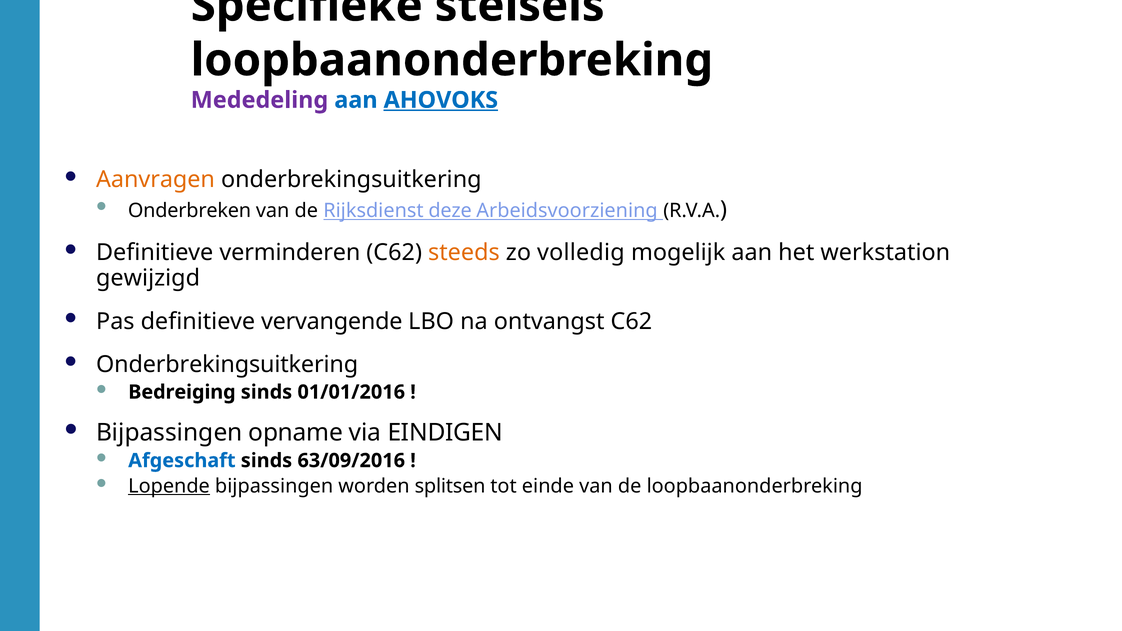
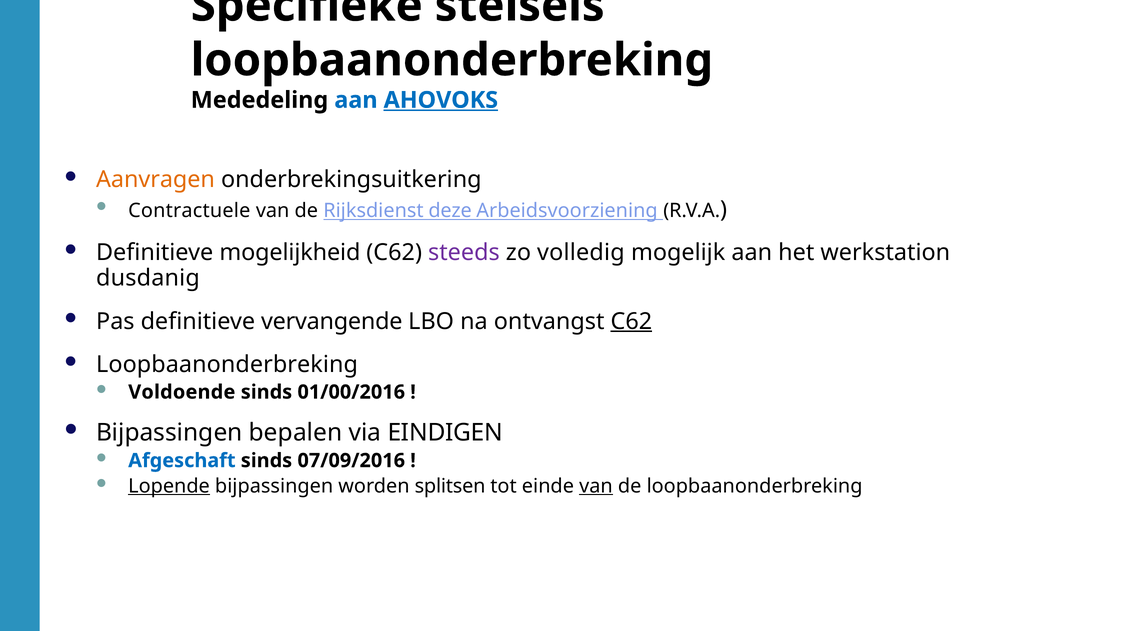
Mededeling colour: purple -> black
Onderbreken: Onderbreken -> Contractuele
verminderen: verminderen -> mogelijkheid
steeds colour: orange -> purple
gewijzigd: gewijzigd -> dusdanig
C62 at (631, 321) underline: none -> present
Onderbrekingsuitkering at (227, 365): Onderbrekingsuitkering -> Loopbaanonderbreking
Bedreiging: Bedreiging -> Voldoende
01/01/2016: 01/01/2016 -> 01/00/2016
opname: opname -> bepalen
63/09/2016: 63/09/2016 -> 07/09/2016
van at (596, 486) underline: none -> present
